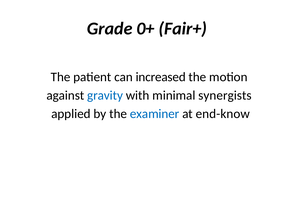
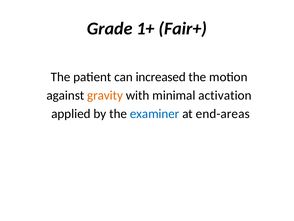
0+: 0+ -> 1+
gravity colour: blue -> orange
synergists: synergists -> activation
end-know: end-know -> end-areas
